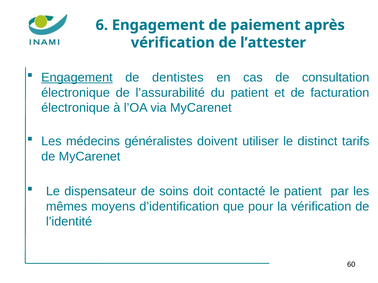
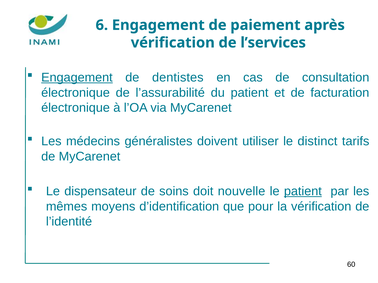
l’attester: l’attester -> l’services
contacté: contacté -> nouvelle
patient at (303, 192) underline: none -> present
